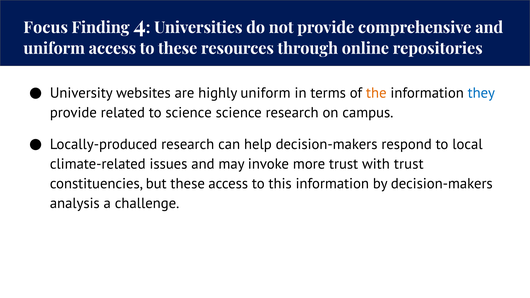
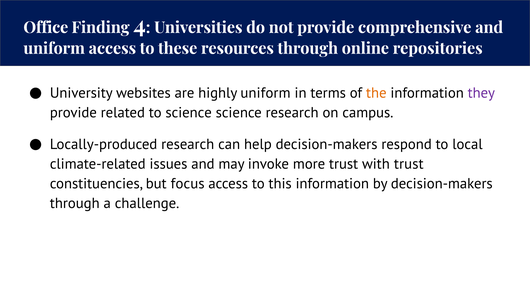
Focus: Focus -> Office
they colour: blue -> purple
but these: these -> focus
analysis at (75, 204): analysis -> through
